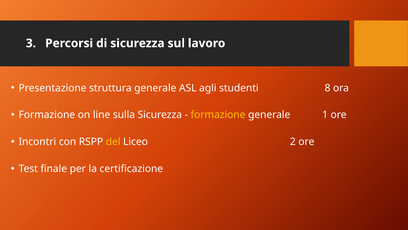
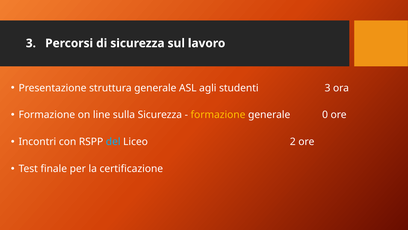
studenti 8: 8 -> 3
1: 1 -> 0
del colour: yellow -> light blue
